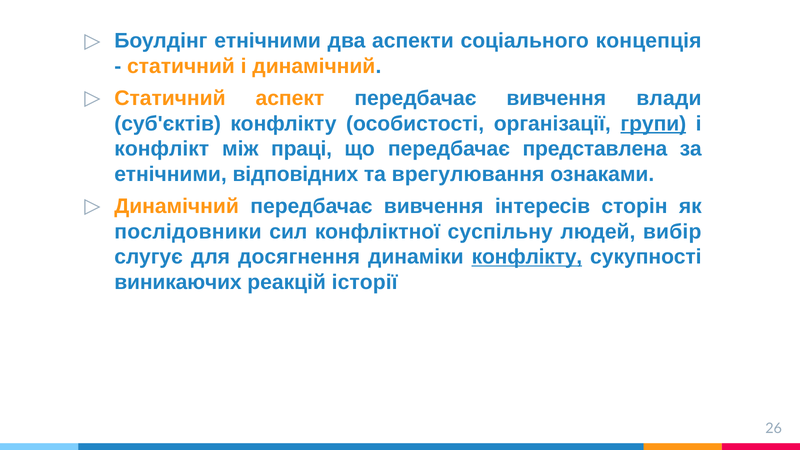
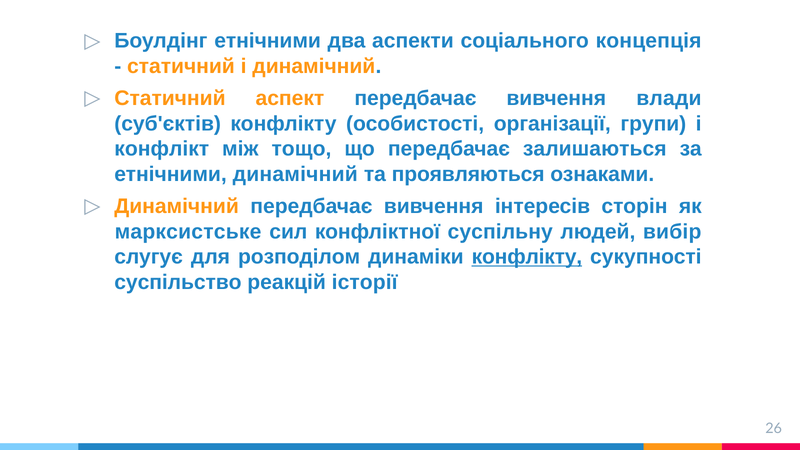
групи underline: present -> none
праці: праці -> тощо
представлена: представлена -> залишаються
етнічними відповідних: відповідних -> динамічний
врегулювання: врегулювання -> проявляються
послідовники: послідовники -> марксистське
досягнення: досягнення -> розподілом
виникаючих: виникаючих -> суспільство
